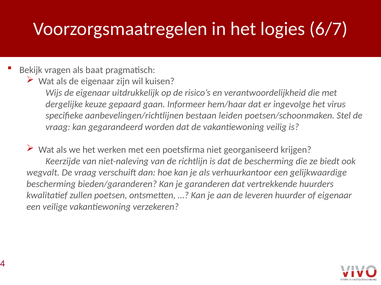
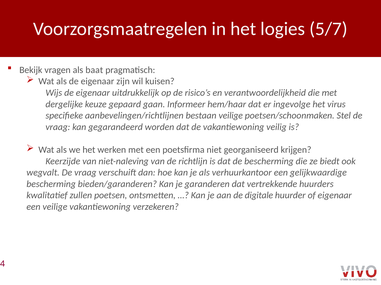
6/7: 6/7 -> 5/7
bestaan leiden: leiden -> veilige
leveren: leveren -> digitale
